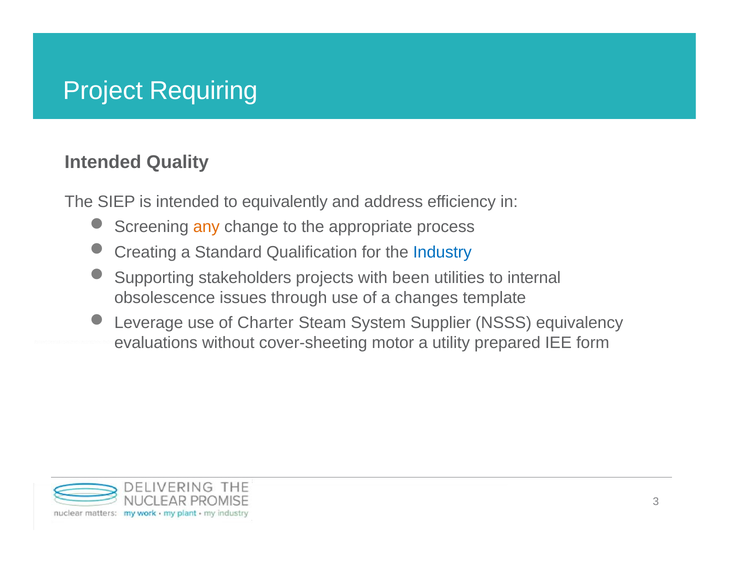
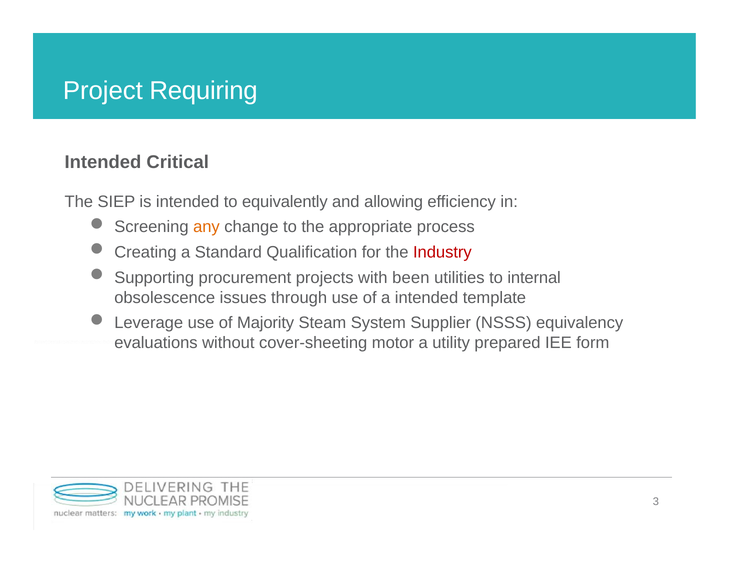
Quality: Quality -> Critical
address: address -> allowing
Industry colour: blue -> red
stakeholders: stakeholders -> procurement
a changes: changes -> intended
Charter: Charter -> Majority
